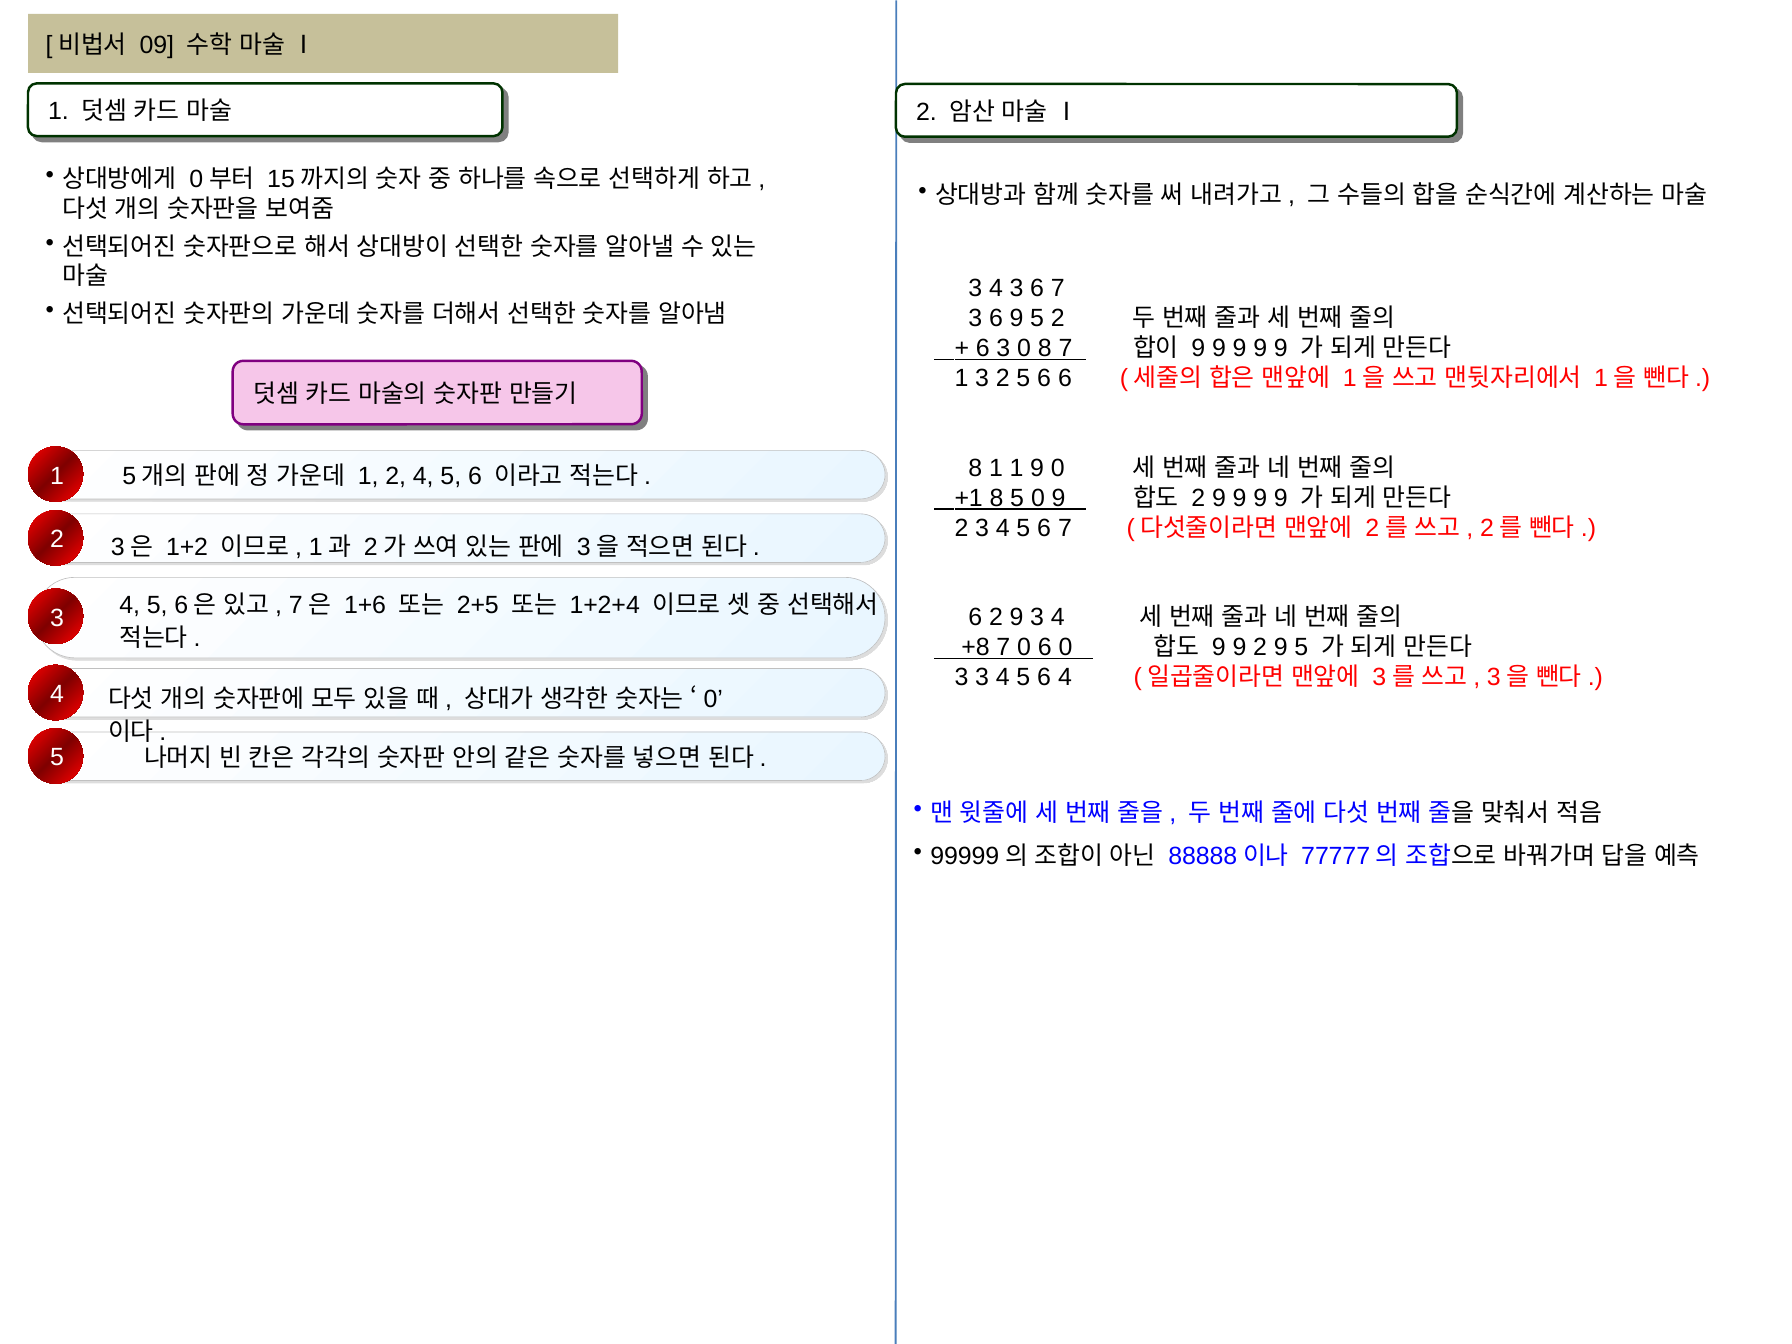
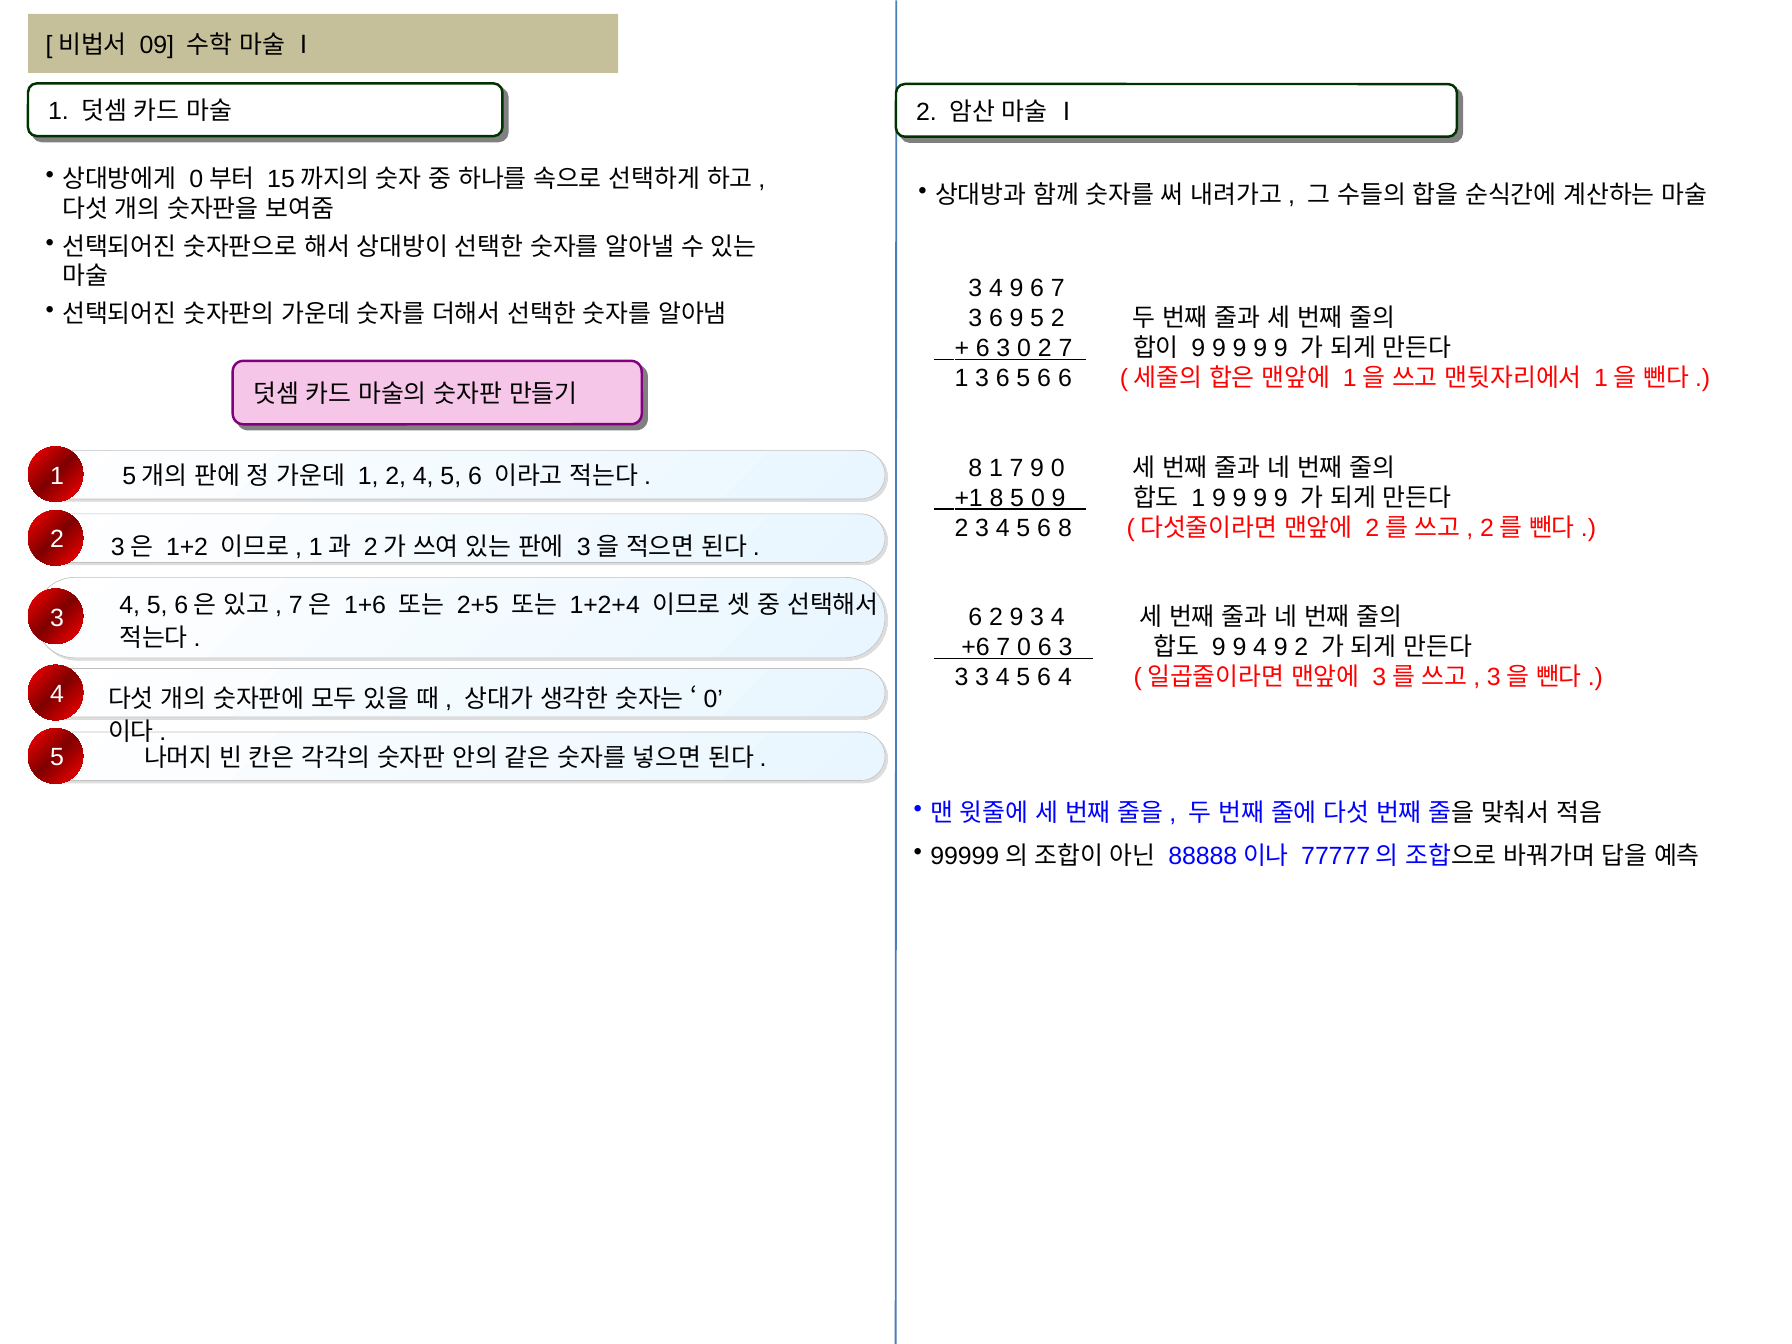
3 4 3: 3 -> 9
0 8: 8 -> 2
1 3 2: 2 -> 6
1 1: 1 -> 7
2 at (1198, 498): 2 -> 1
5 6 7: 7 -> 8
+8: +8 -> +6
0 6 0: 0 -> 3
9 2: 2 -> 4
5 at (1301, 647): 5 -> 2
